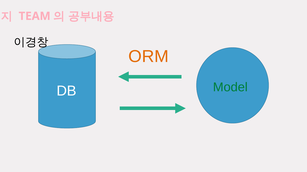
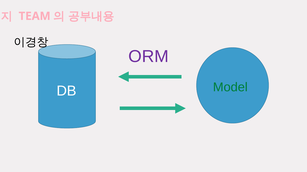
ORM colour: orange -> purple
